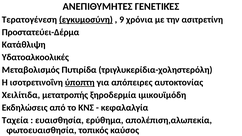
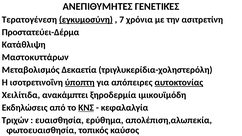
9: 9 -> 7
Υδατοαλκοολικές: Υδατοαλκοολικές -> Μαστοκυττάρων
Πυτιρίδα: Πυτιρίδα -> Δεκαετία
αυτοκτονίας underline: none -> present
μετατροπής: μετατροπής -> ανακάμπτει
ΚΝΣ underline: none -> present
Ταχεία: Ταχεία -> Τριχών
